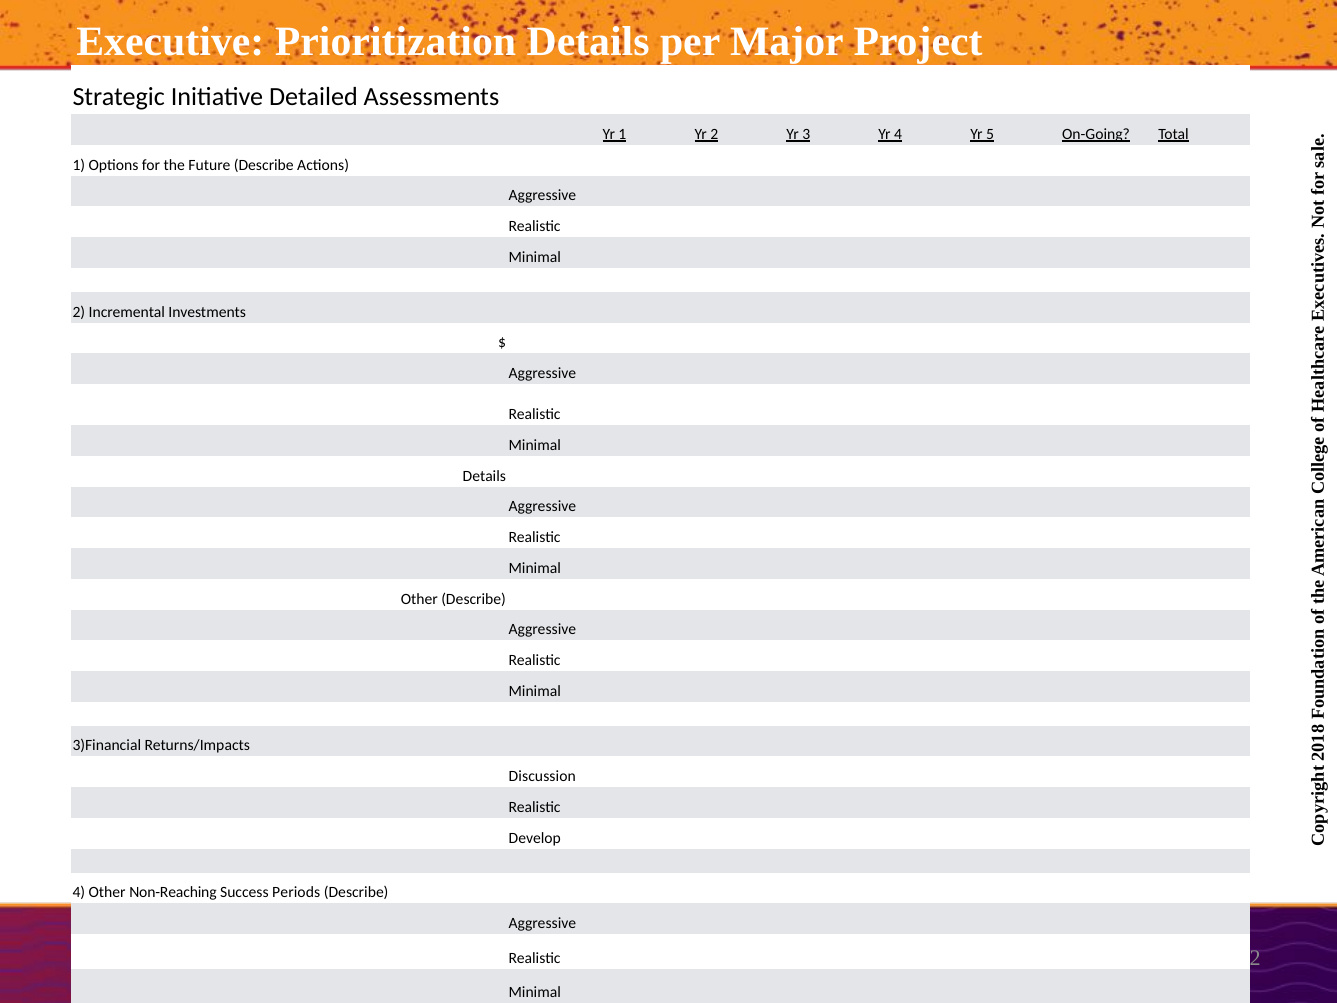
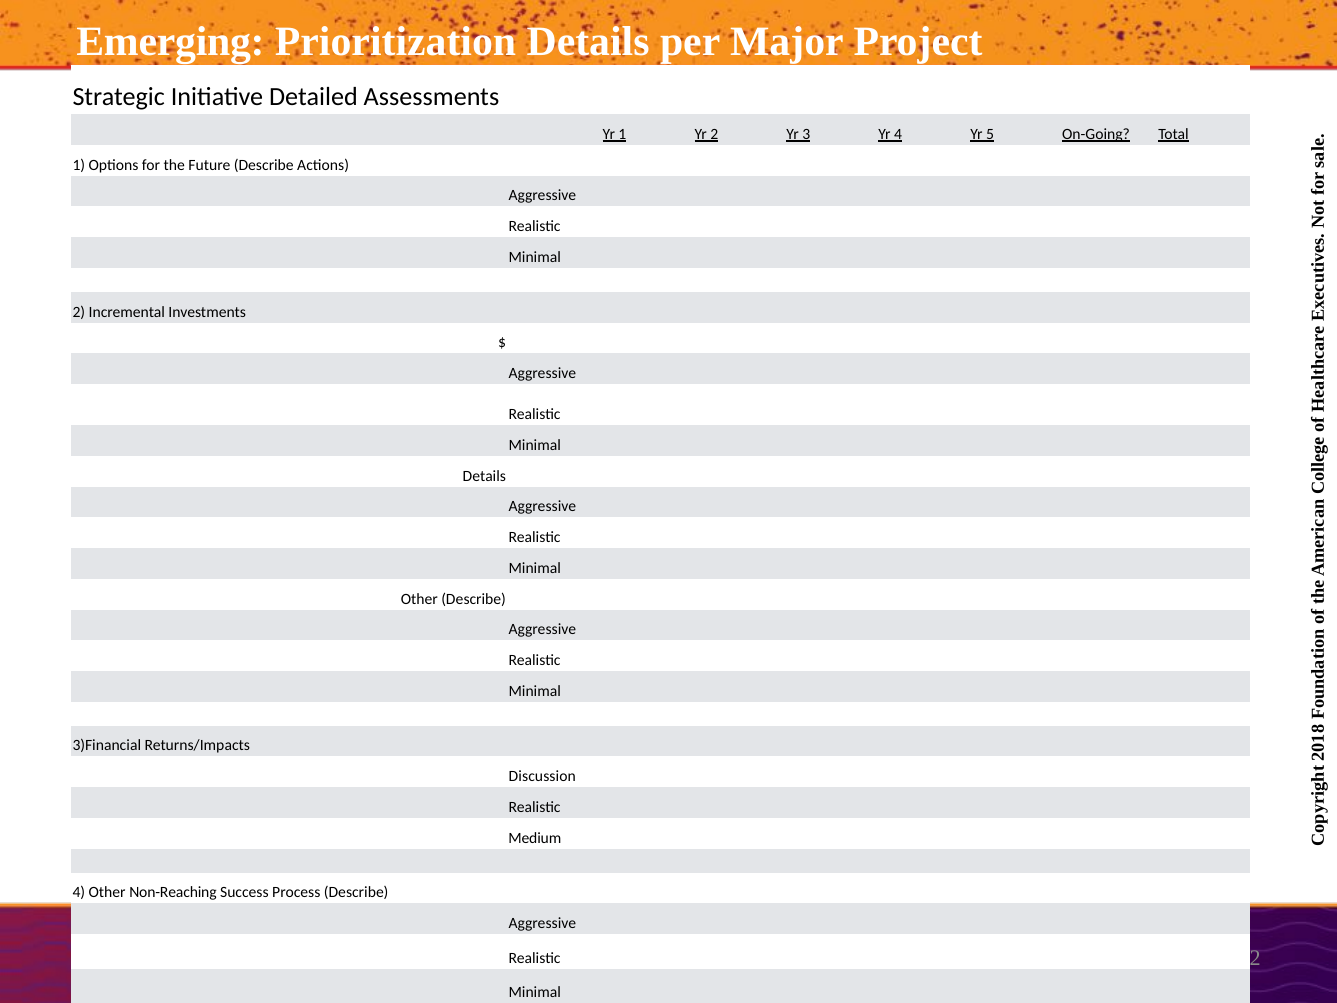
Executive: Executive -> Emerging
Develop: Develop -> Medium
Periods: Periods -> Process
